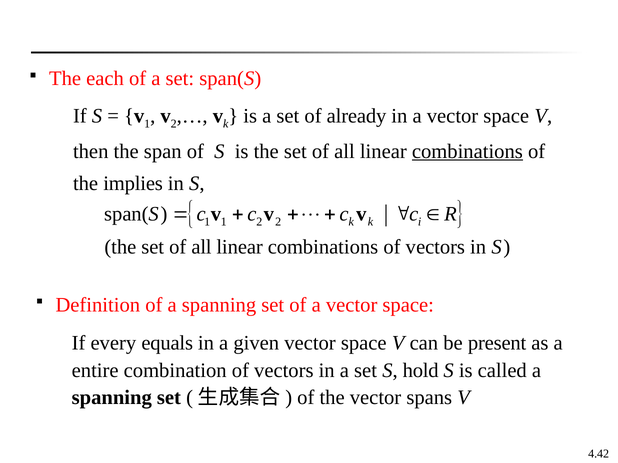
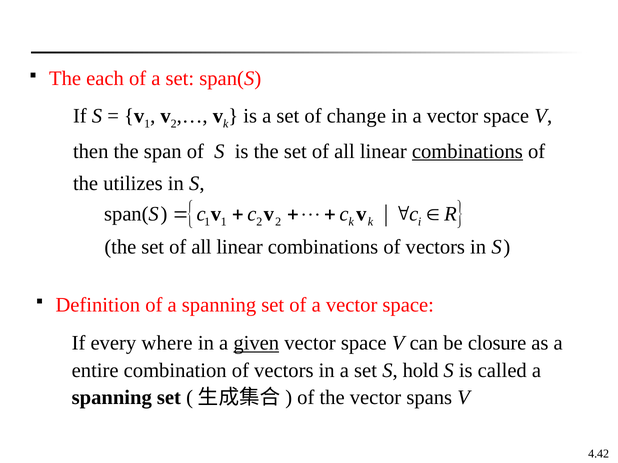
already: already -> change
implies: implies -> utilizes
equals: equals -> where
given underline: none -> present
present: present -> closure
